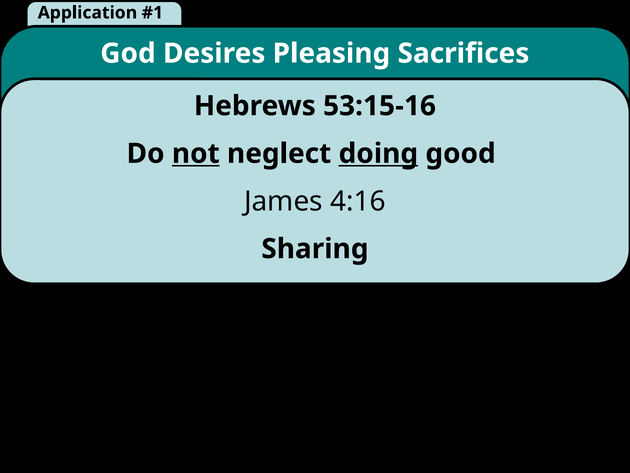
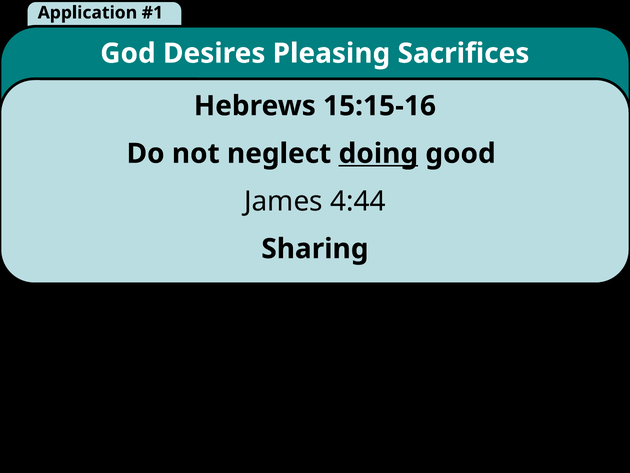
53:15-16: 53:15-16 -> 15:15-16
not underline: present -> none
4:16: 4:16 -> 4:44
